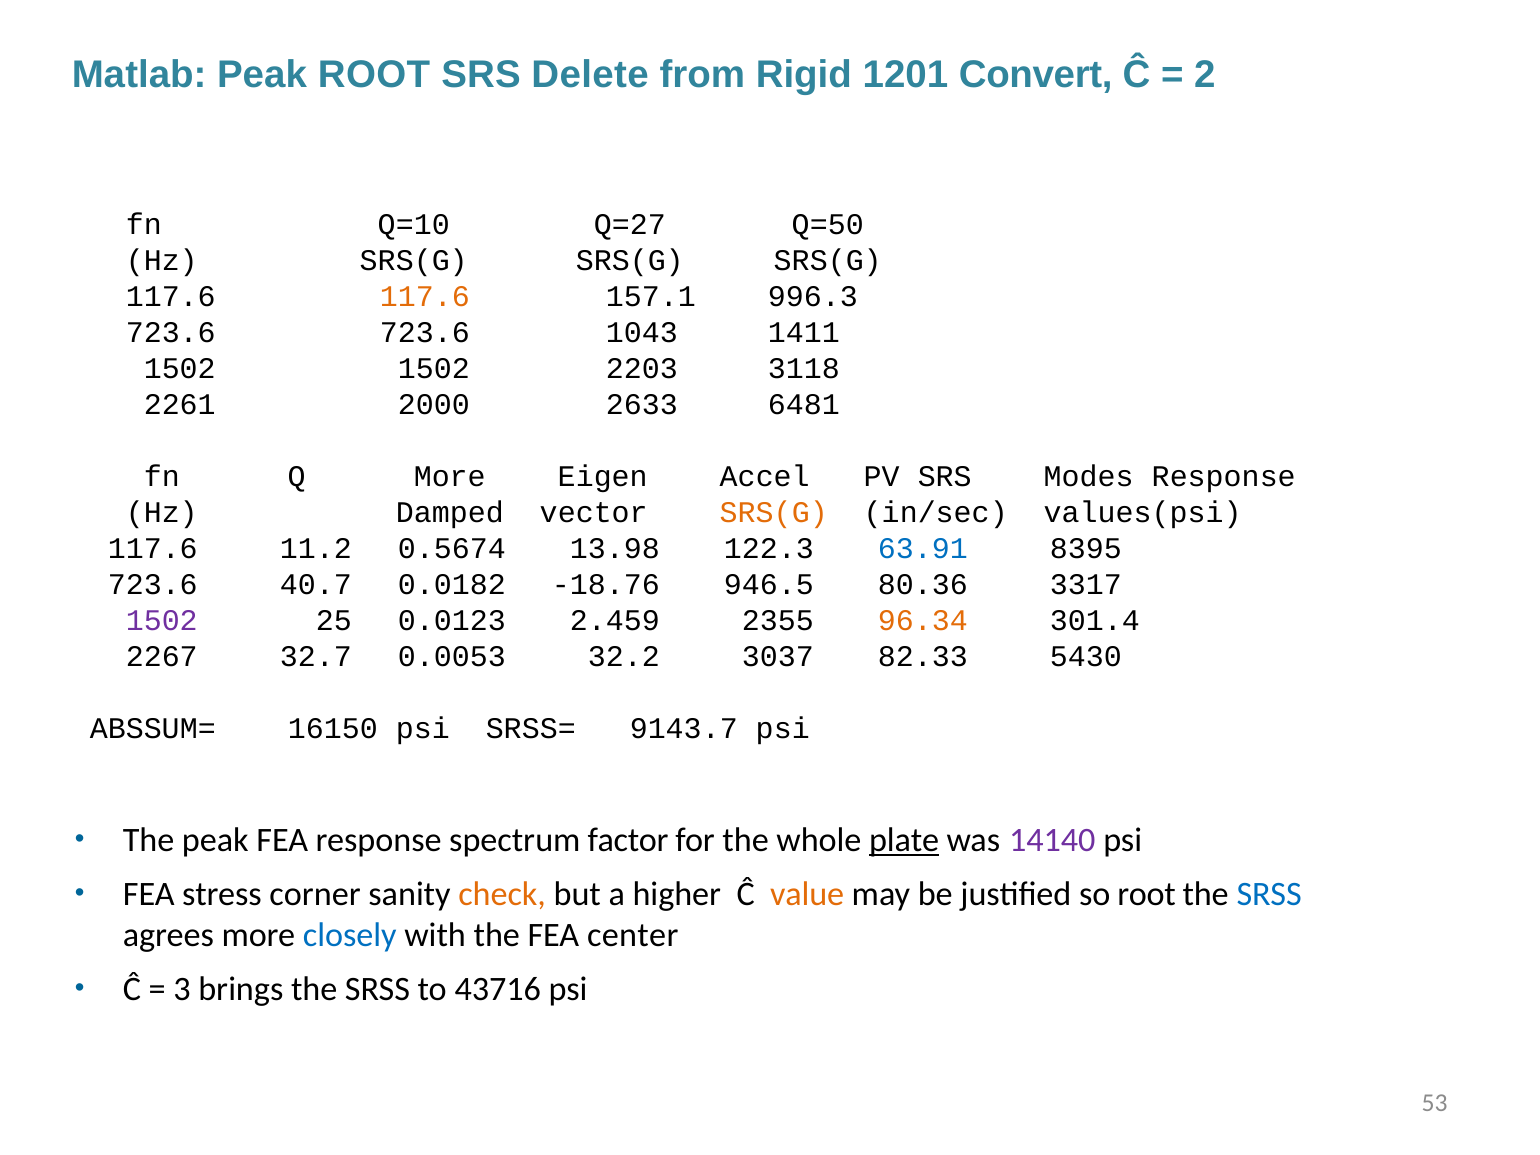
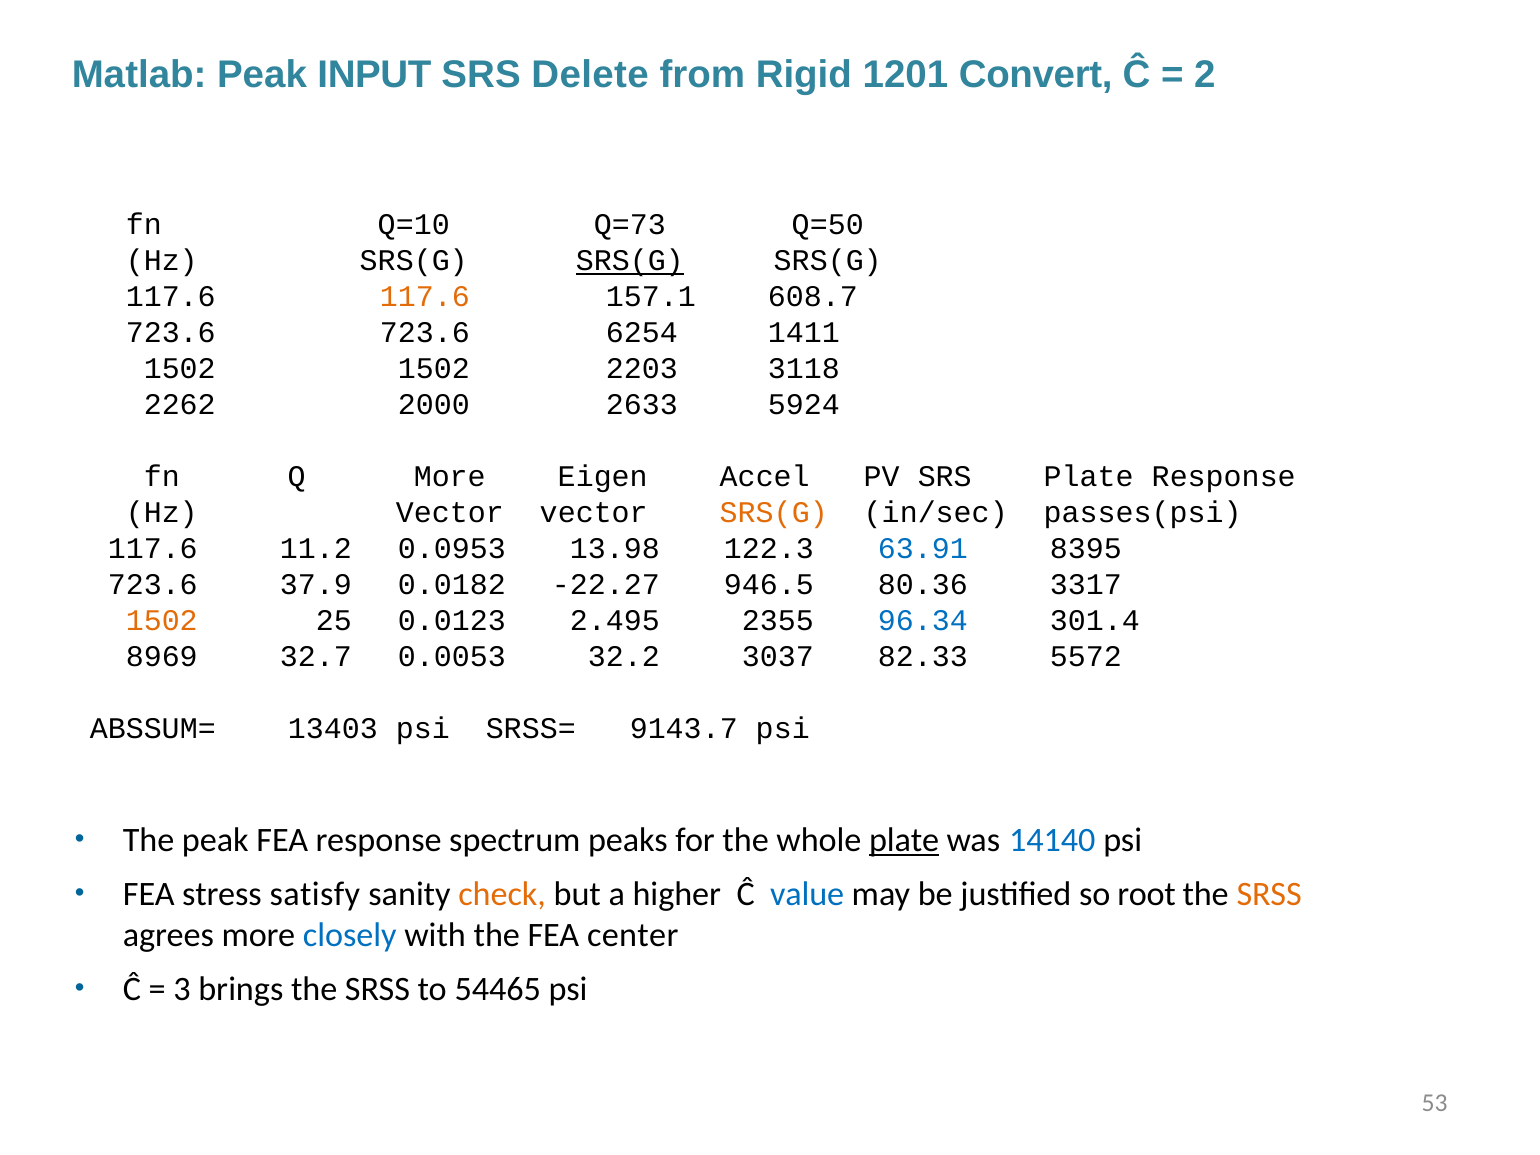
Peak ROOT: ROOT -> INPUT
Q=27: Q=27 -> Q=73
SRS(G at (630, 261) underline: none -> present
996.3: 996.3 -> 608.7
1043: 1043 -> 6254
2261: 2261 -> 2262
6481: 6481 -> 5924
SRS Modes: Modes -> Plate
Hz Damped: Damped -> Vector
values(psi: values(psi -> passes(psi
0.5674: 0.5674 -> 0.0953
40.7: 40.7 -> 37.9
-18.76: -18.76 -> -22.27
1502 at (162, 620) colour: purple -> orange
2.459: 2.459 -> 2.495
96.34 colour: orange -> blue
2267: 2267 -> 8969
5430: 5430 -> 5572
16150: 16150 -> 13403
factor: factor -> peaks
14140 colour: purple -> blue
corner: corner -> satisfy
value colour: orange -> blue
SRSS at (1269, 894) colour: blue -> orange
43716: 43716 -> 54465
